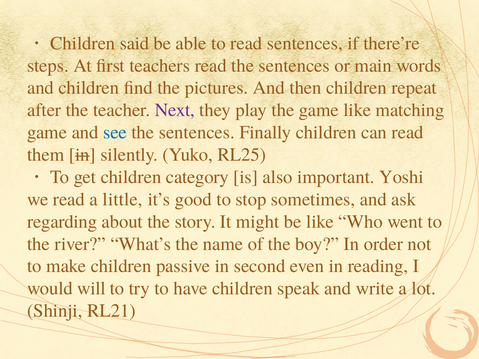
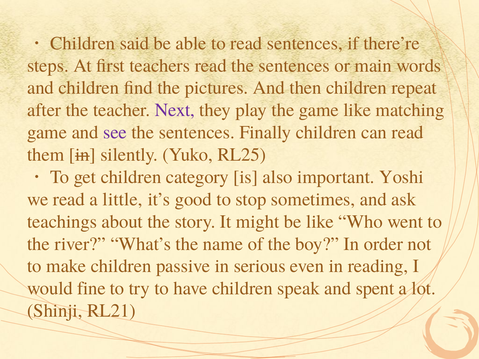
see colour: blue -> purple
regarding: regarding -> teachings
second: second -> serious
will: will -> fine
write: write -> spent
